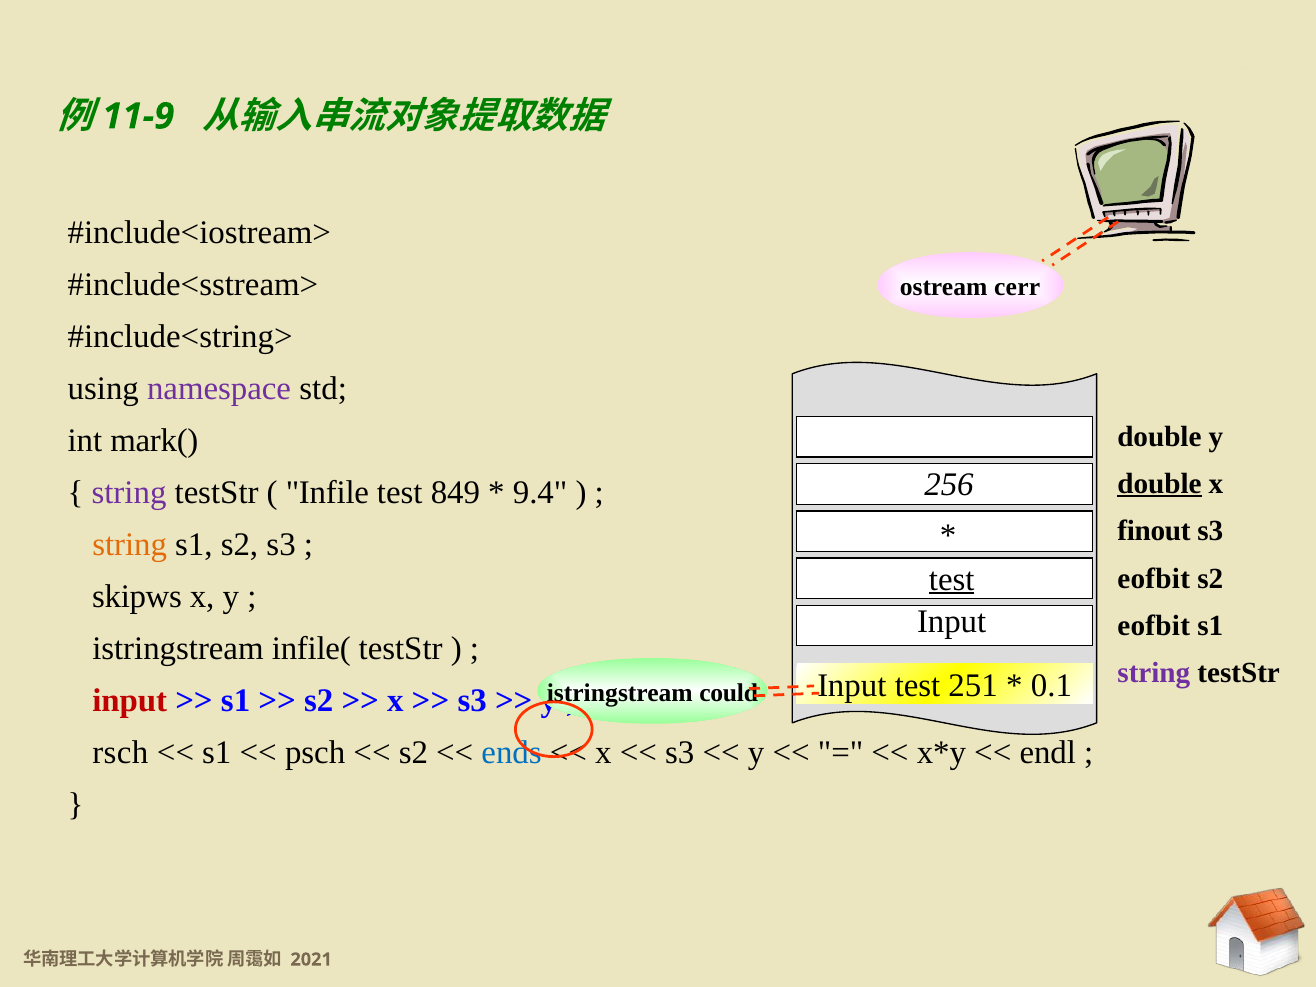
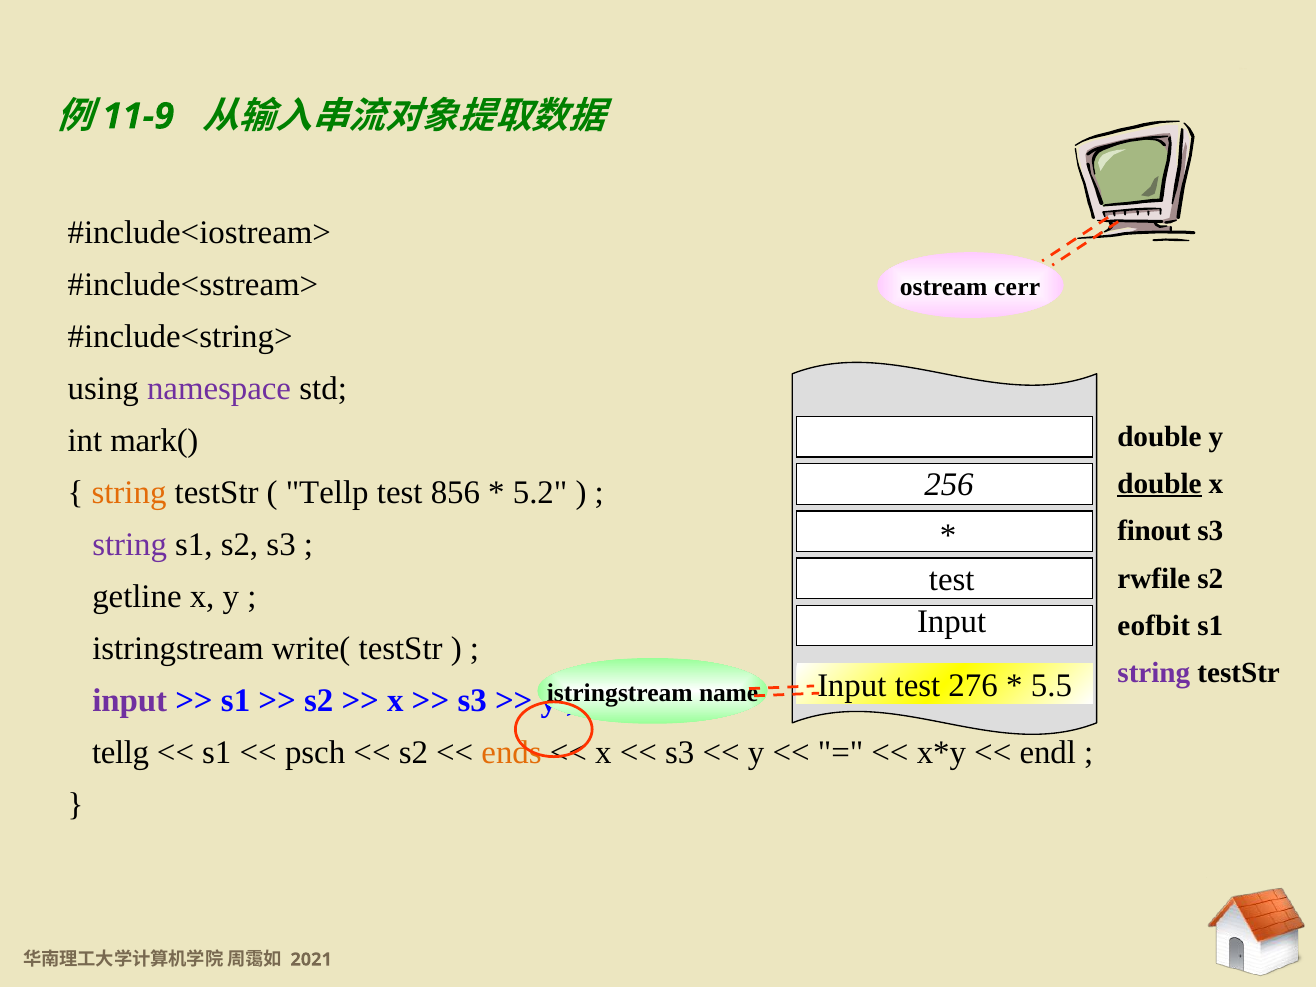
string at (129, 492) colour: purple -> orange
Infile: Infile -> Tellp
849: 849 -> 856
9.4: 9.4 -> 5.2
string at (130, 545) colour: orange -> purple
test at (952, 579) underline: present -> none
eofbit at (1154, 578): eofbit -> rwfile
skipws: skipws -> getline
infile(: infile( -> write(
251: 251 -> 276
0.1: 0.1 -> 5.5
could: could -> name
input at (130, 701) colour: red -> purple
rsch: rsch -> tellg
ends colour: blue -> orange
